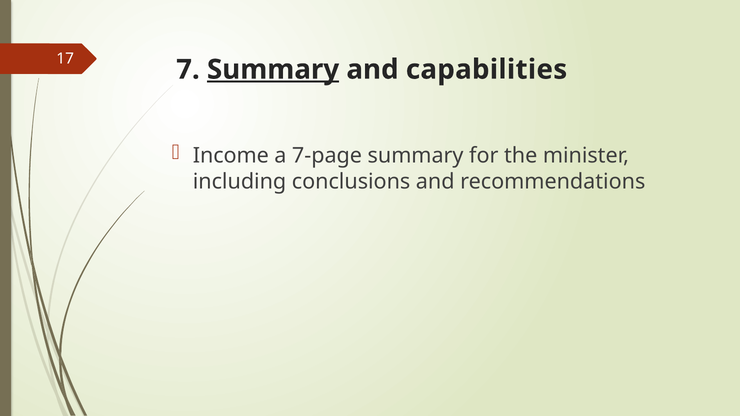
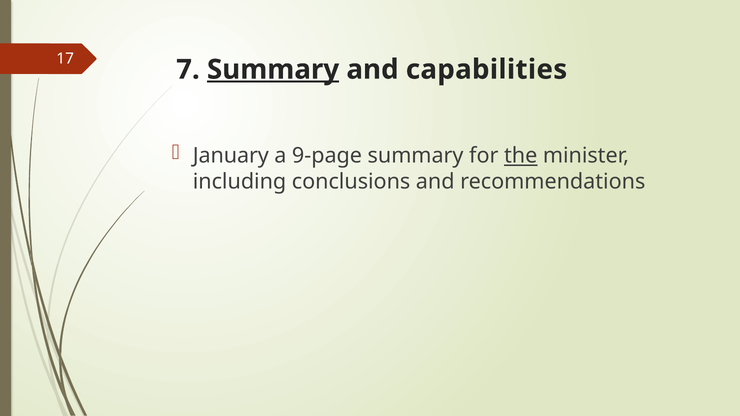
Income: Income -> January
7-page: 7-page -> 9-page
the underline: none -> present
